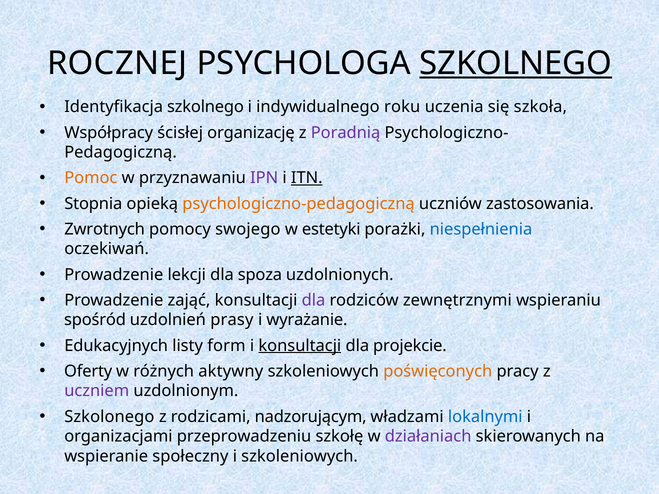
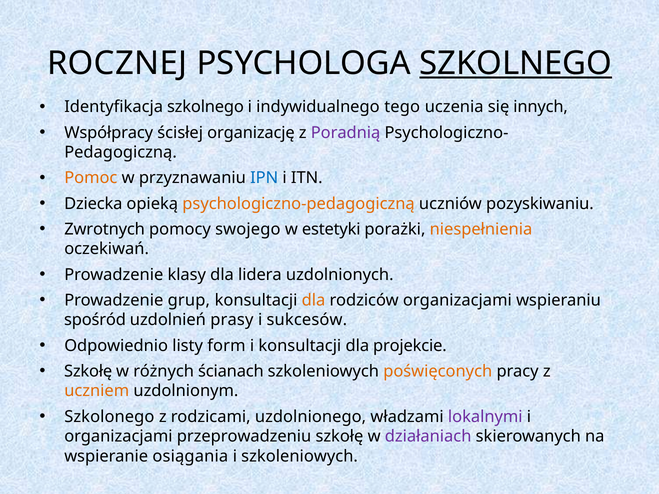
roku: roku -> tego
szkoła: szkoła -> innych
IPN colour: purple -> blue
ITN underline: present -> none
Stopnia: Stopnia -> Dziecka
zastosowania: zastosowania -> pozyskiwaniu
niespełnienia colour: blue -> orange
lekcji: lekcji -> klasy
spoza: spoza -> lidera
zająć: zająć -> grup
dla at (314, 300) colour: purple -> orange
rodziców zewnętrznymi: zewnętrznymi -> organizacjami
wyrażanie: wyrażanie -> sukcesów
Edukacyjnych: Edukacyjnych -> Odpowiednio
konsultacji at (300, 346) underline: present -> none
Oferty at (88, 371): Oferty -> Szkołę
aktywny: aktywny -> ścianach
uczniem colour: purple -> orange
nadzorującym: nadzorującym -> uzdolnionego
lokalnymi colour: blue -> purple
społeczny: społeczny -> osiągania
